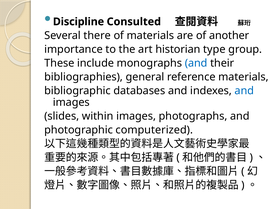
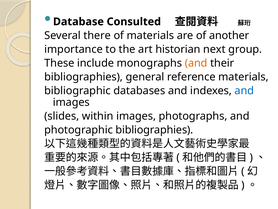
Discipline: Discipline -> Database
type: type -> next
and at (196, 63) colour: blue -> orange
photographic computerized: computerized -> bibliographies
